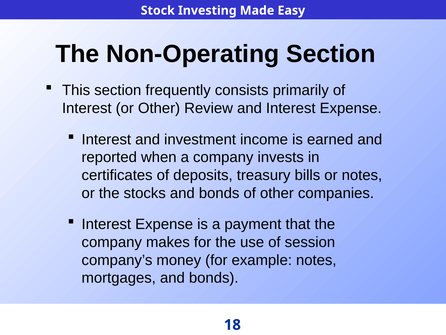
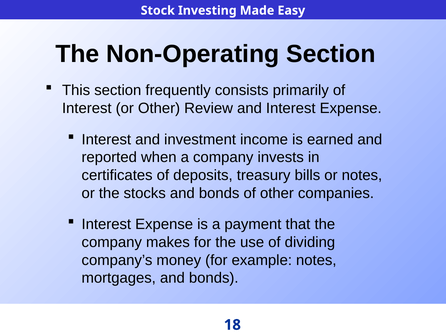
session: session -> dividing
